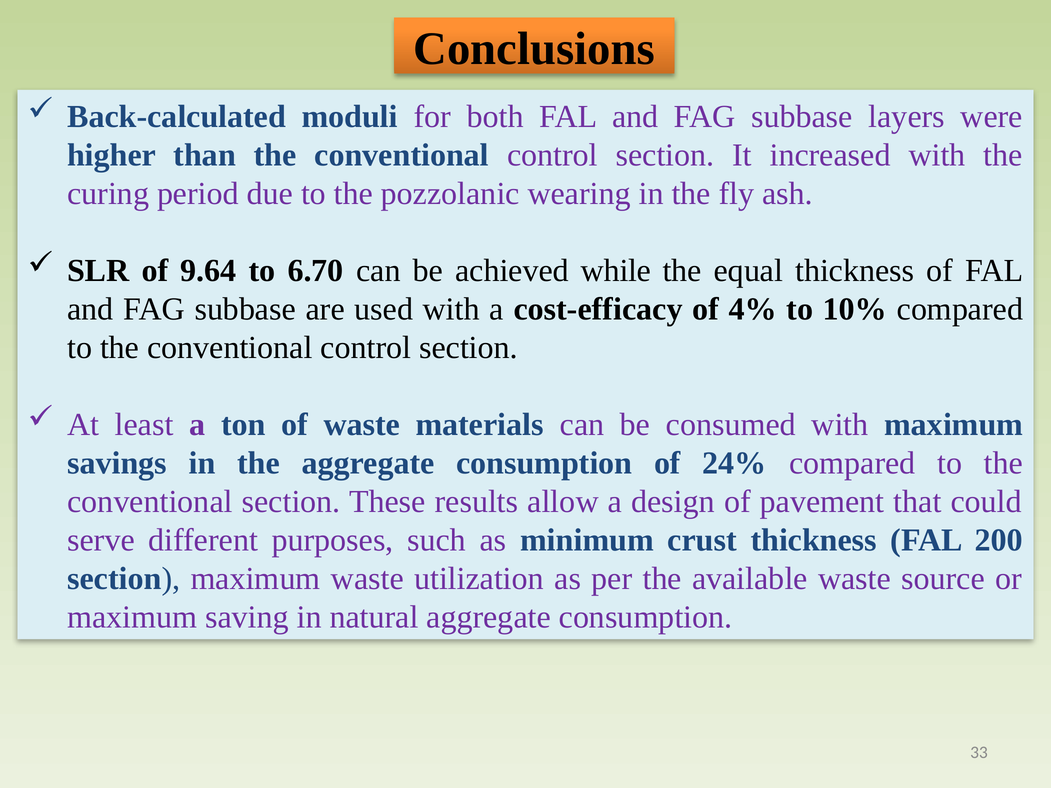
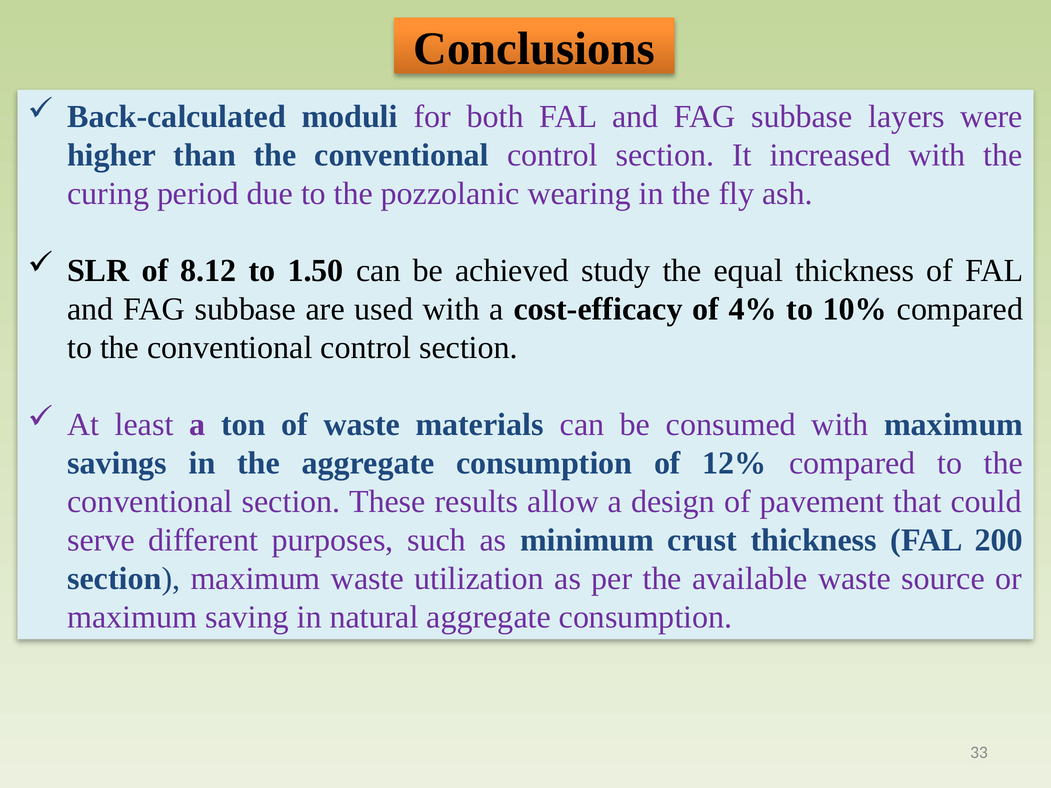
9.64: 9.64 -> 8.12
6.70: 6.70 -> 1.50
while: while -> study
24%: 24% -> 12%
